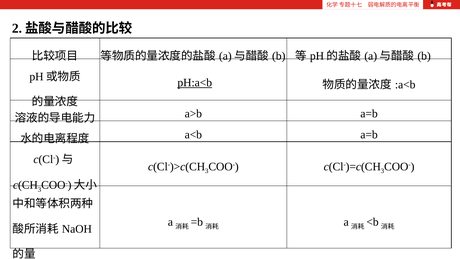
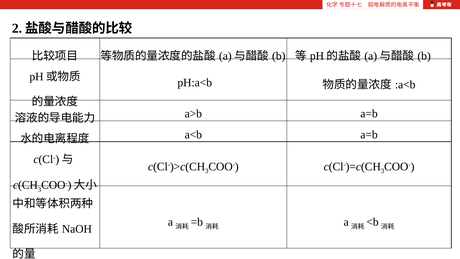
pH:a<b underline: present -> none
